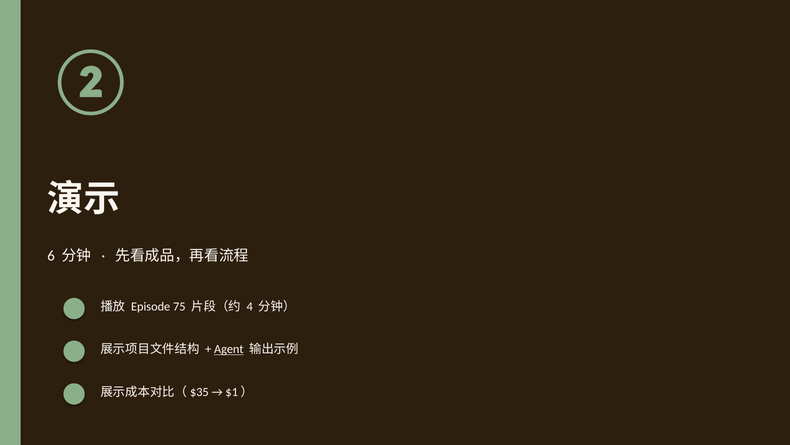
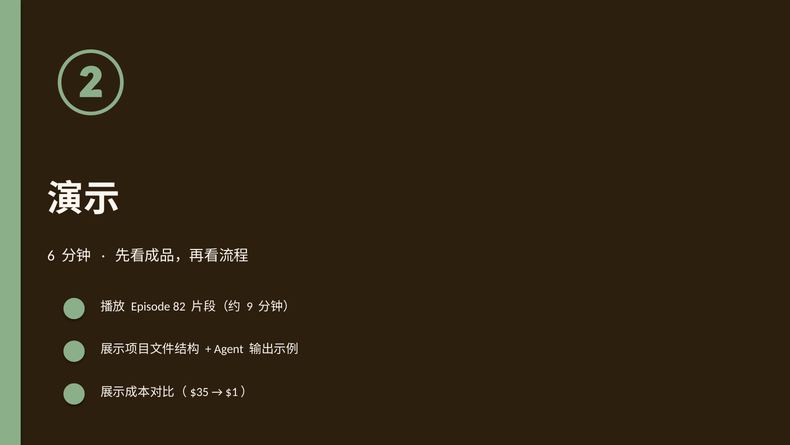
75: 75 -> 82
4: 4 -> 9
Agent underline: present -> none
